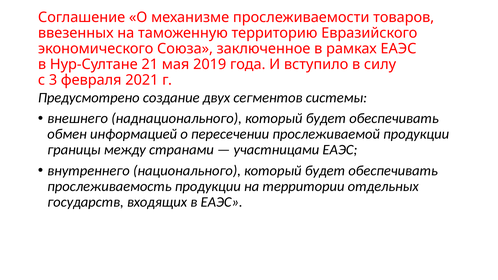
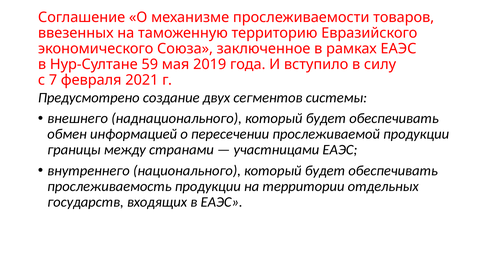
21: 21 -> 59
3: 3 -> 7
